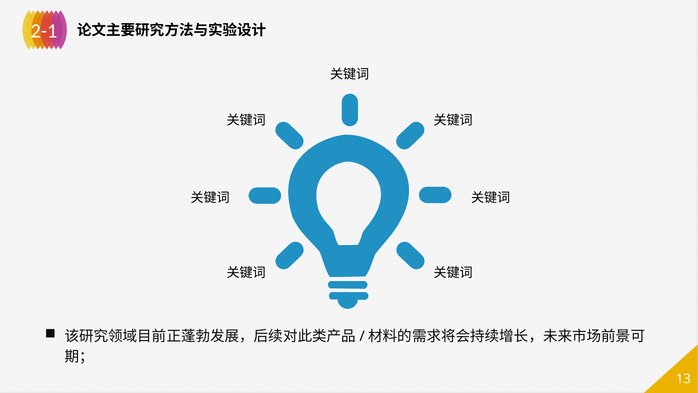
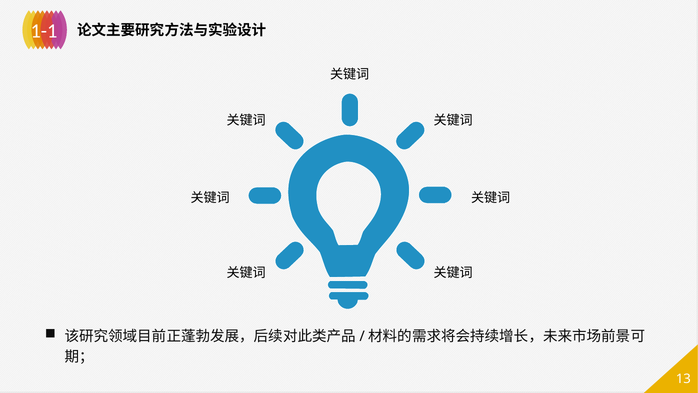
2-1: 2-1 -> 1-1
